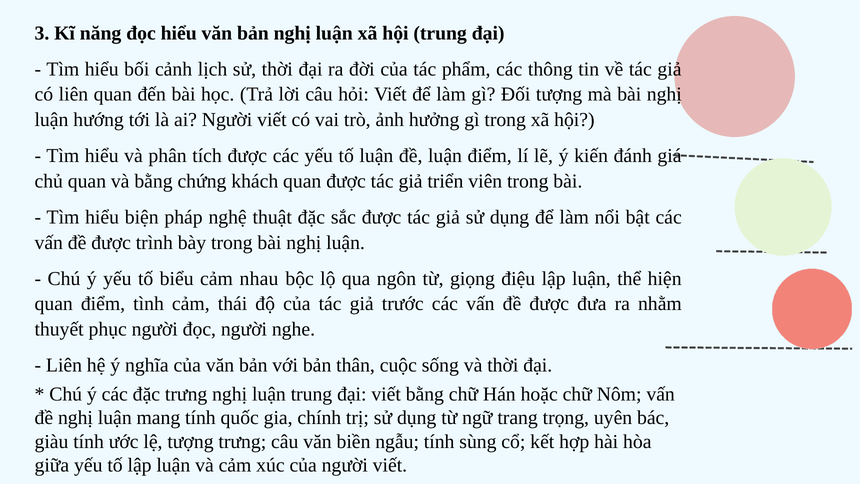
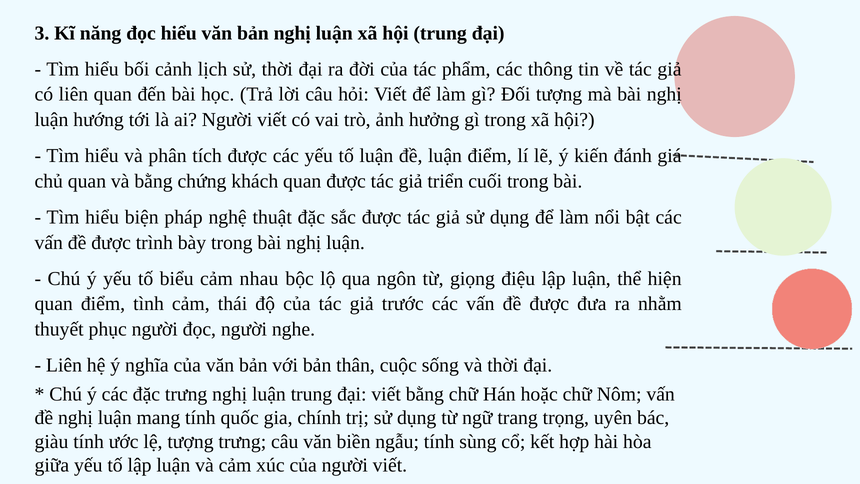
viên: viên -> cuối
